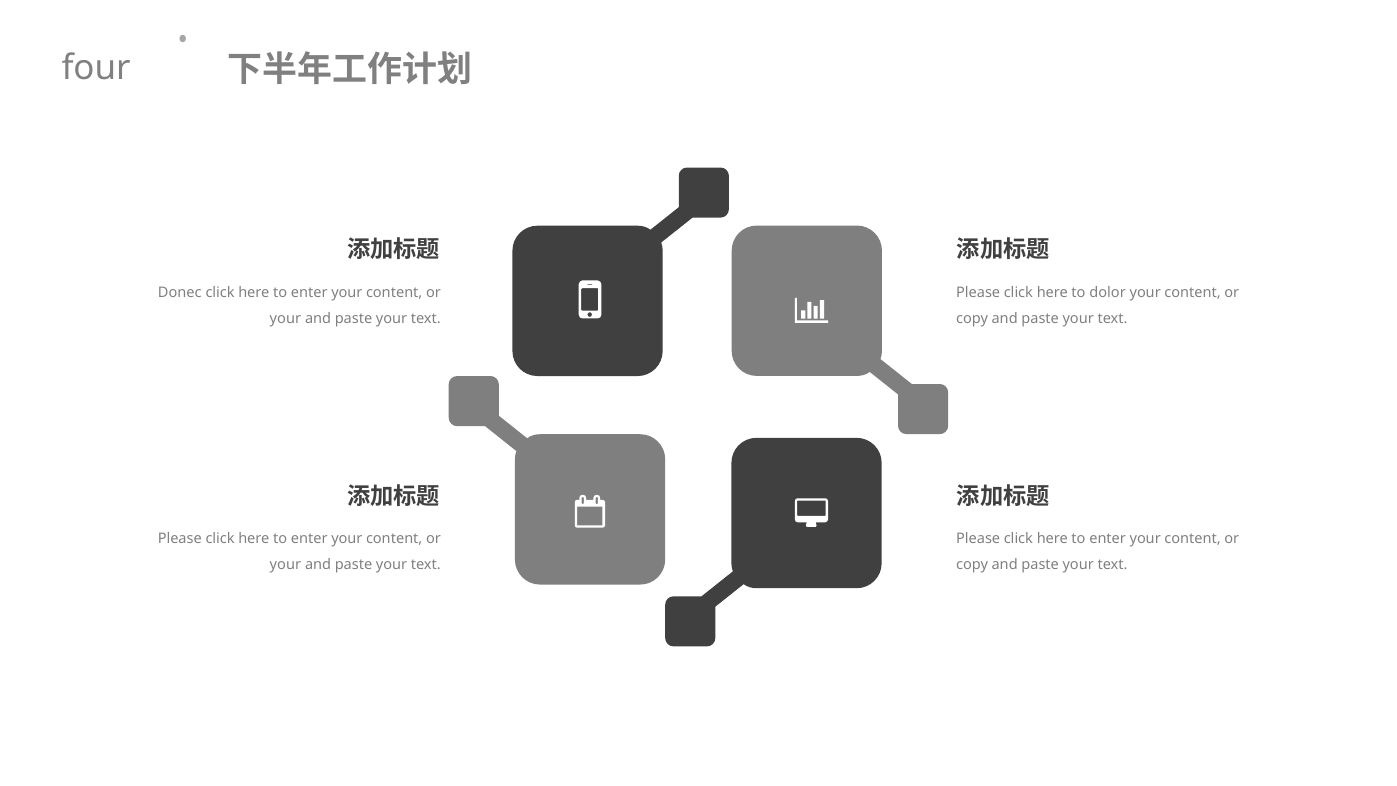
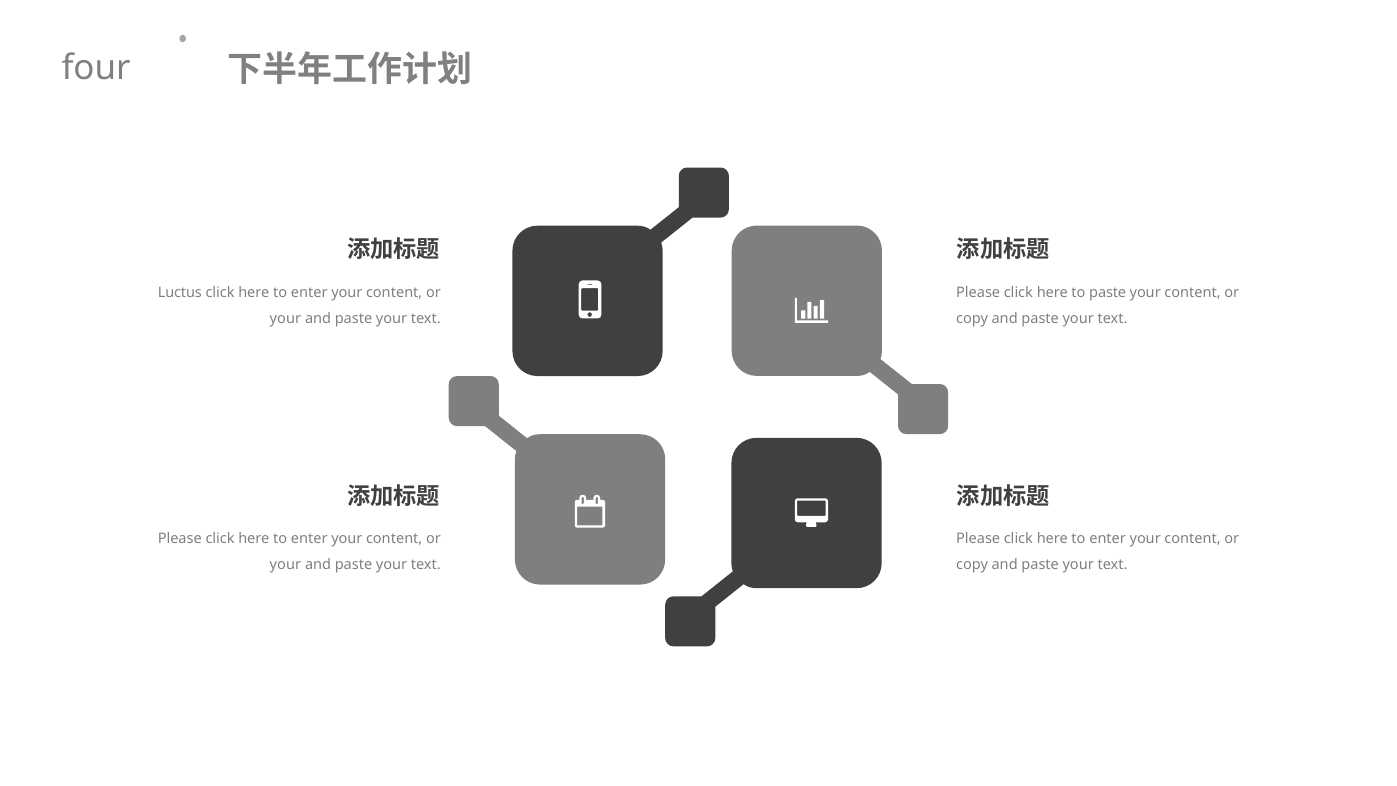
Donec: Donec -> Luctus
to dolor: dolor -> paste
